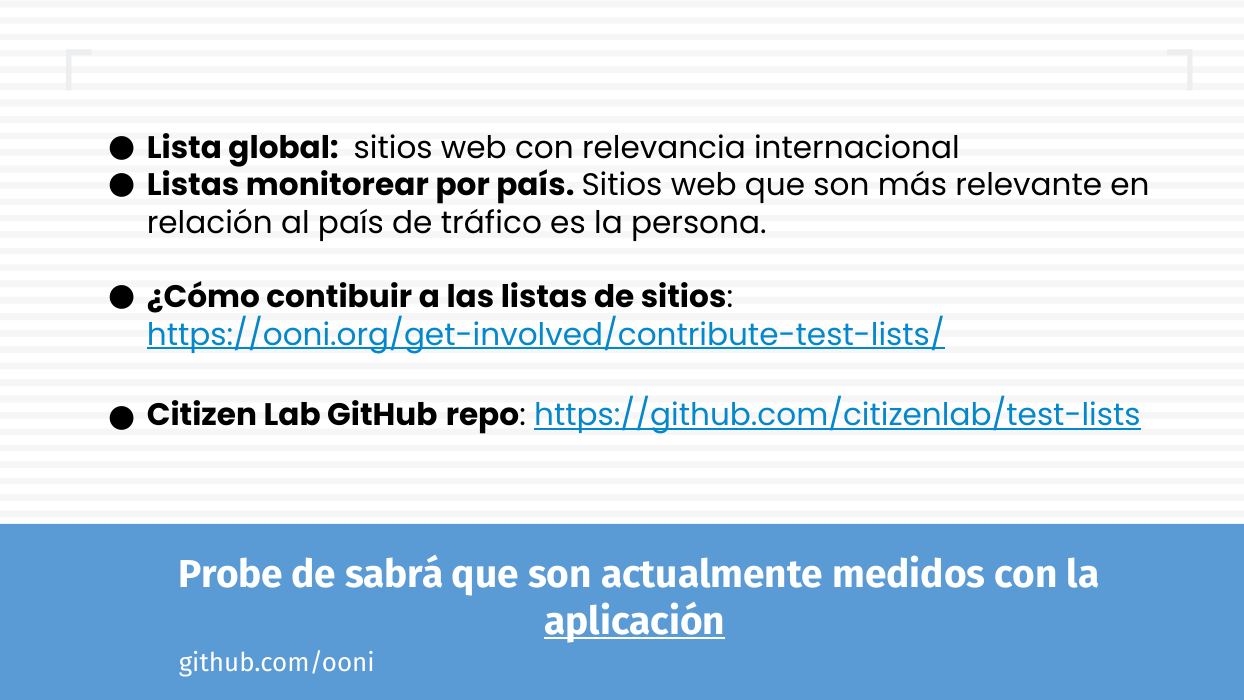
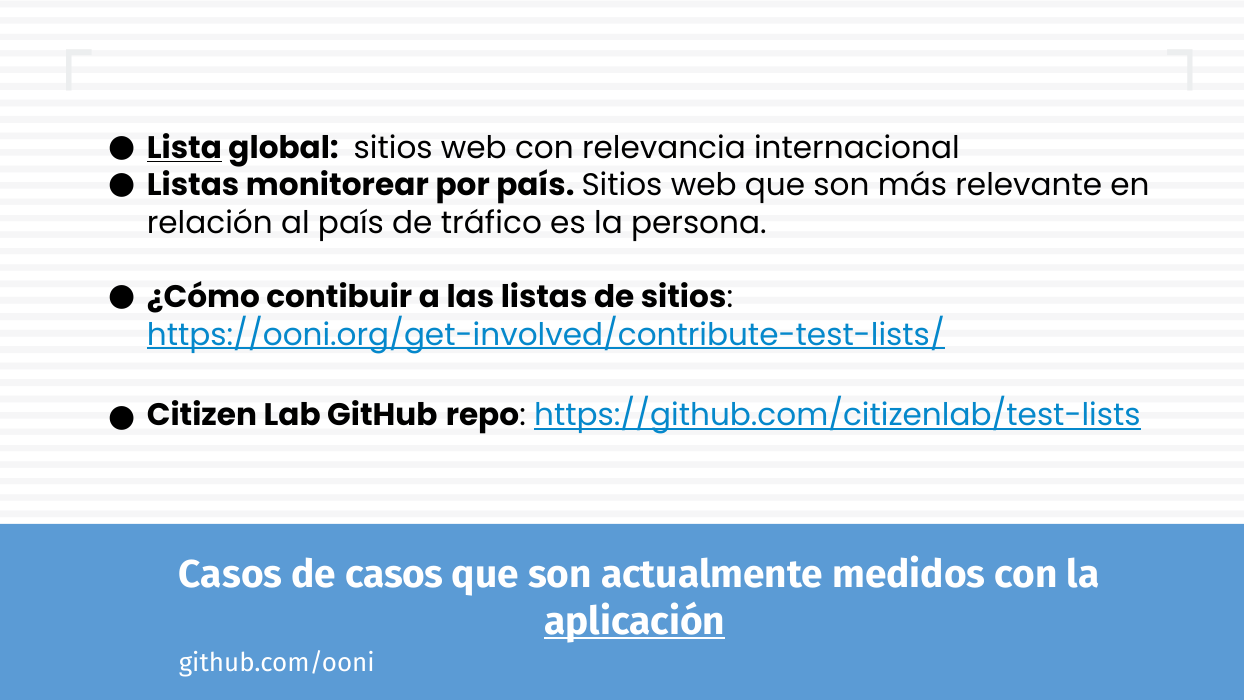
Lista underline: none -> present
Probe at (231, 574): Probe -> Casos
de sabrá: sabrá -> casos
